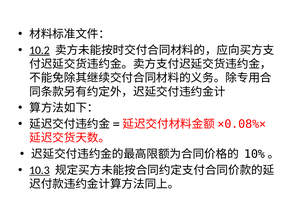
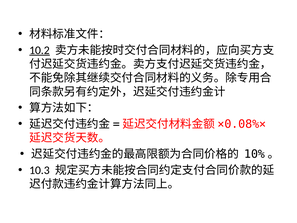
10.3 underline: present -> none
